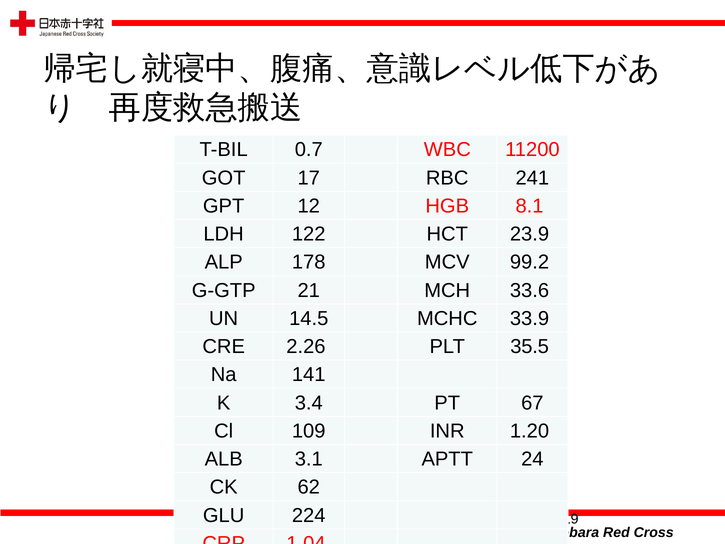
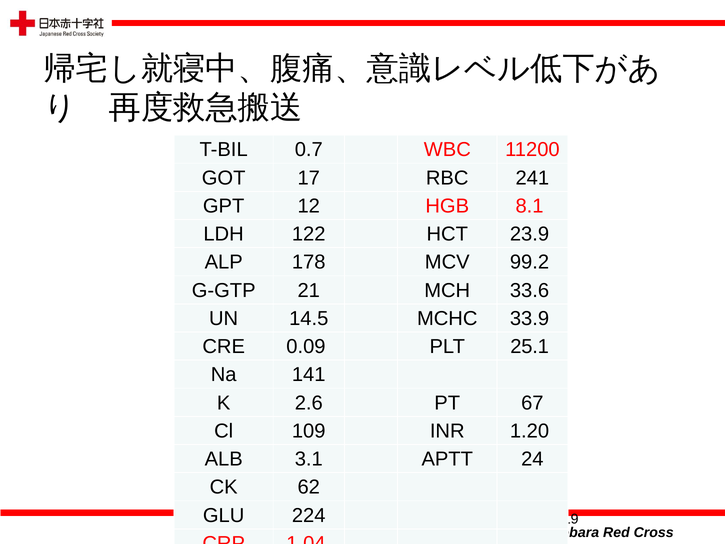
2.26: 2.26 -> 0.09
35.5: 35.5 -> 25.1
3.4: 3.4 -> 2.6
